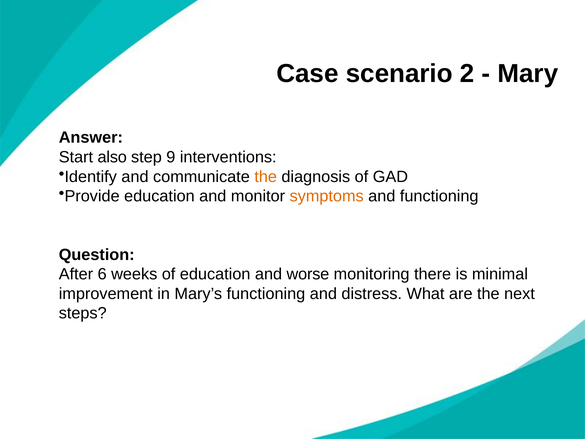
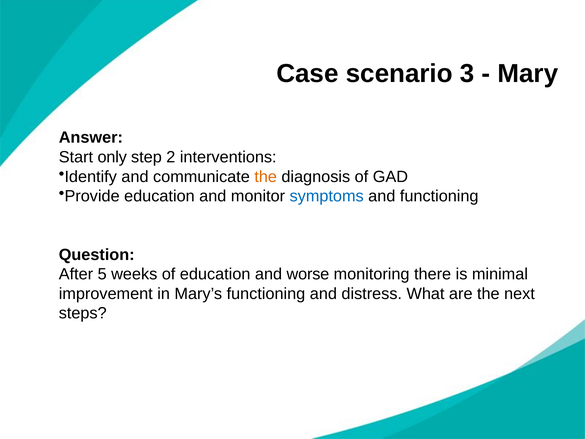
2: 2 -> 3
also: also -> only
9: 9 -> 2
symptoms colour: orange -> blue
6: 6 -> 5
